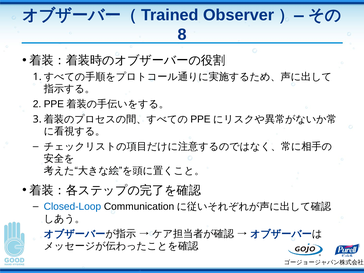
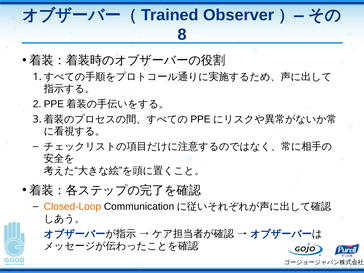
Closed-Loop colour: blue -> orange
